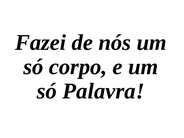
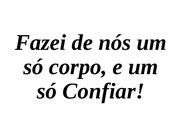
Palavra: Palavra -> Confiar
